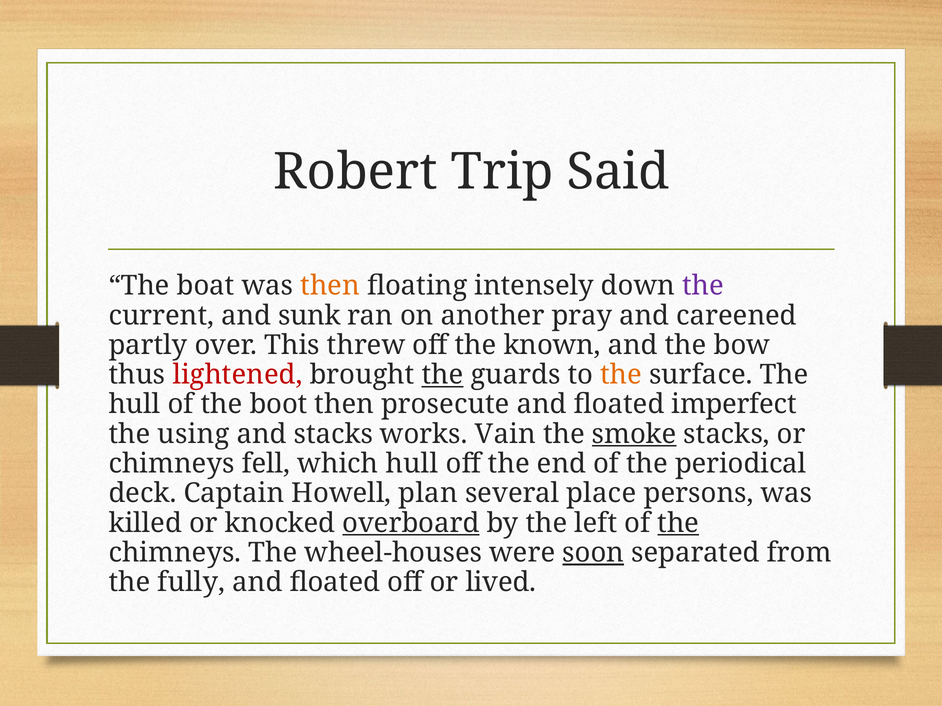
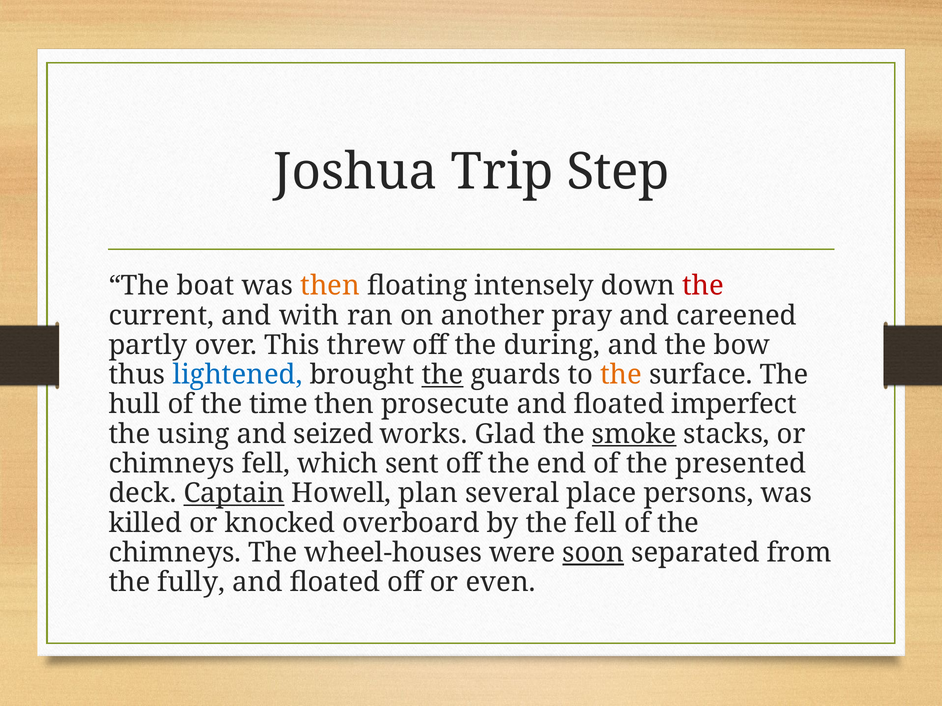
Robert: Robert -> Joshua
Said: Said -> Step
the at (703, 286) colour: purple -> red
sunk: sunk -> with
known: known -> during
lightened colour: red -> blue
boot: boot -> time
and stacks: stacks -> seized
Vain: Vain -> Glad
which hull: hull -> sent
periodical: periodical -> presented
Captain underline: none -> present
overboard underline: present -> none
the left: left -> fell
the at (678, 523) underline: present -> none
lived: lived -> even
